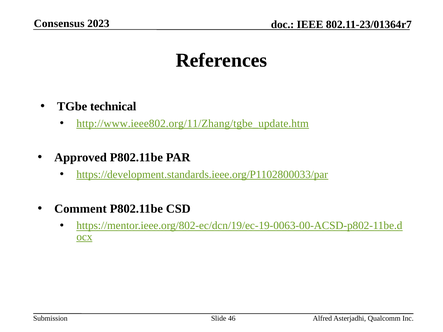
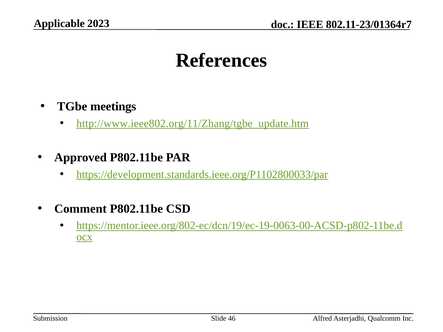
Consensus: Consensus -> Applicable
technical: technical -> meetings
